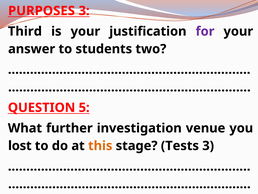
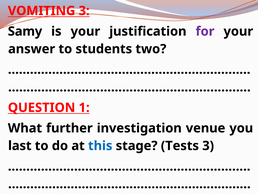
PURPOSES: PURPOSES -> VOMITING
Third: Third -> Samy
5: 5 -> 1
lost: lost -> last
this colour: orange -> blue
